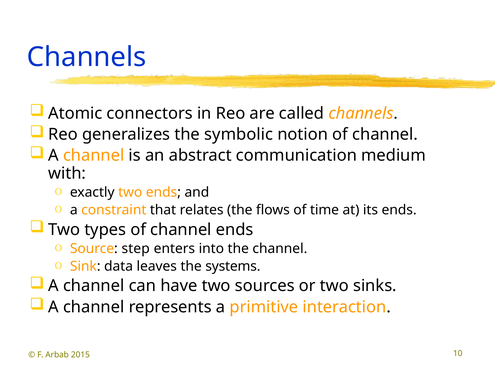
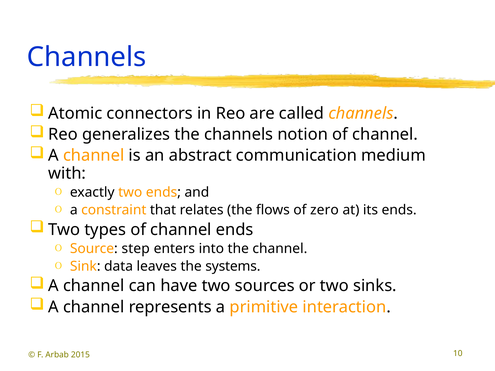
the symbolic: symbolic -> channels
time: time -> zero
